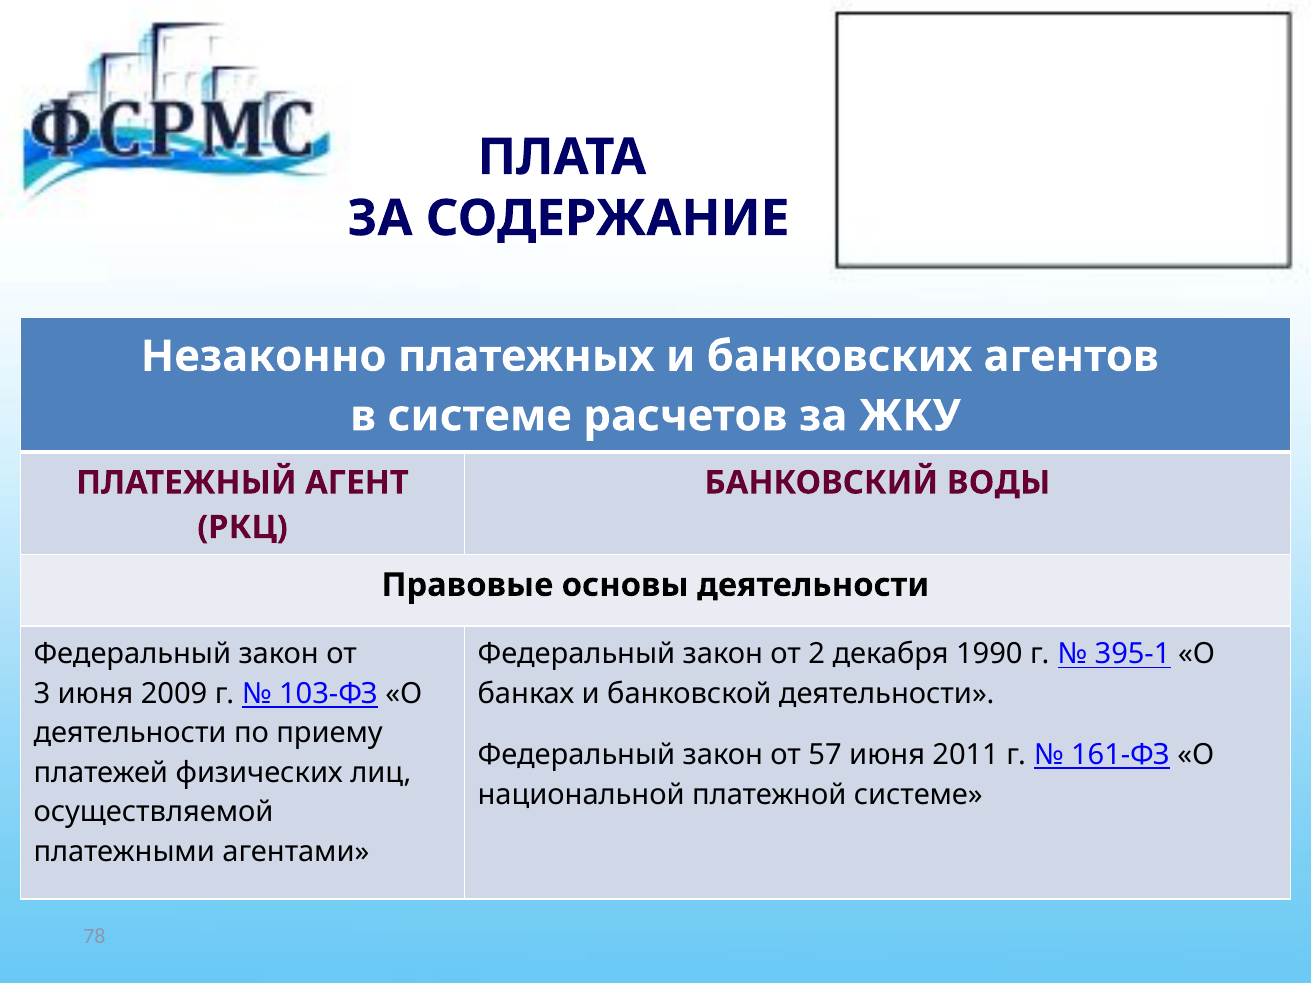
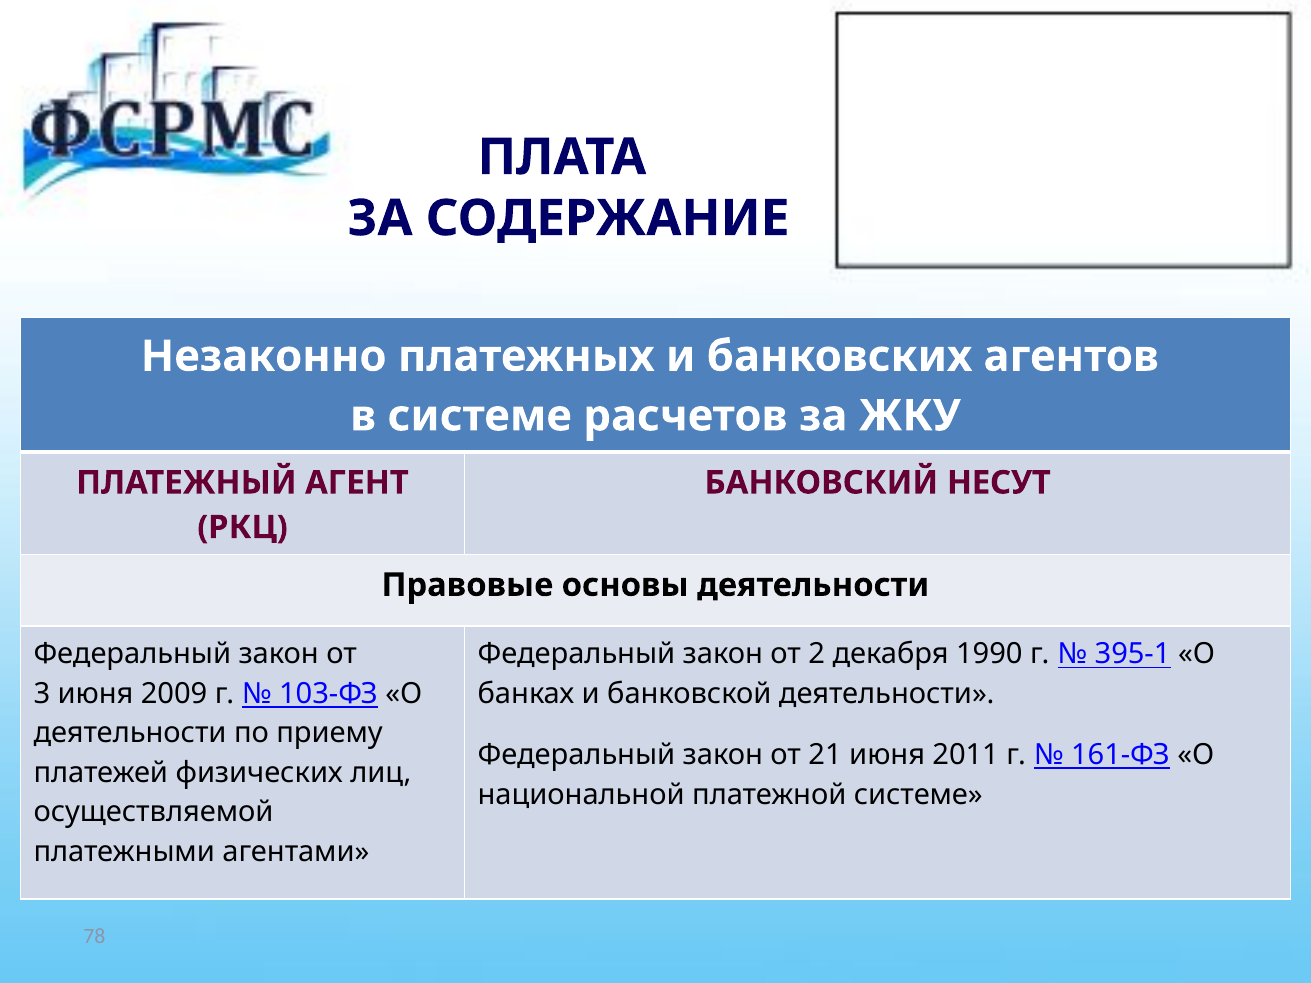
ВОДЫ: ВОДЫ -> НЕСУТ
57: 57 -> 21
